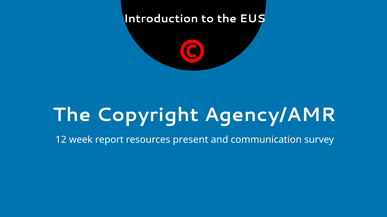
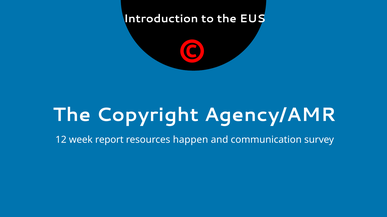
present: present -> happen
